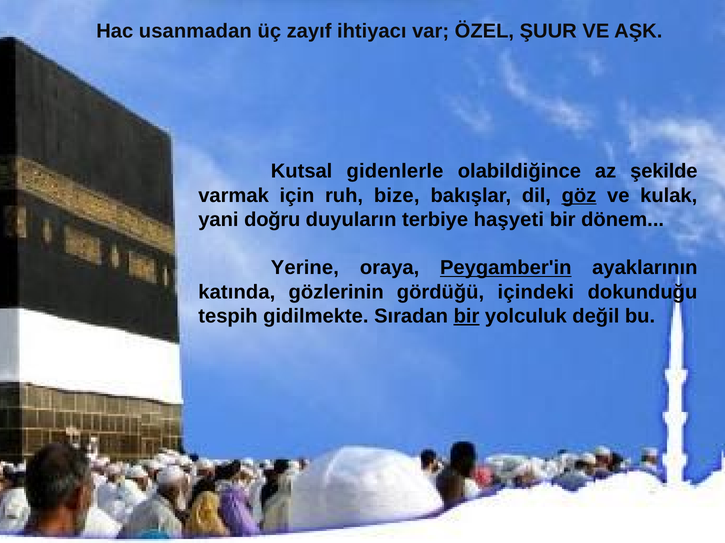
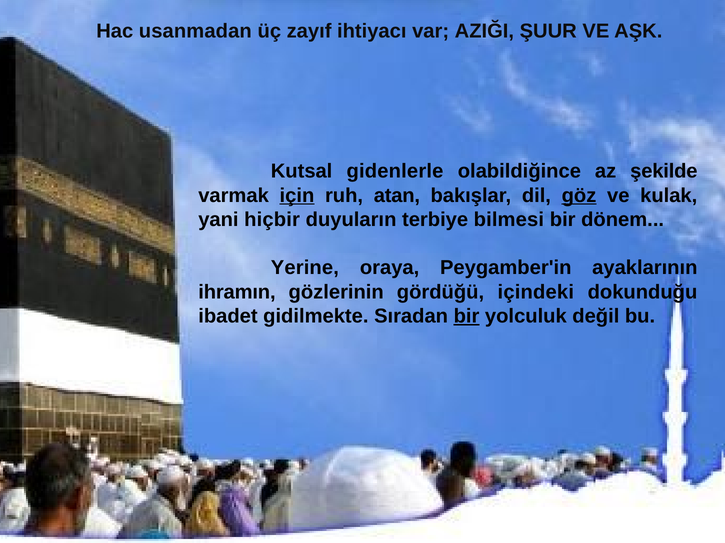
ÖZEL: ÖZEL -> AZIĞI
için underline: none -> present
bize: bize -> atan
doğru: doğru -> hiçbir
haşyeti: haşyeti -> bilmesi
Peygamber'in underline: present -> none
katında: katında -> ihramın
tespih: tespih -> ibadet
